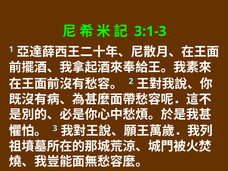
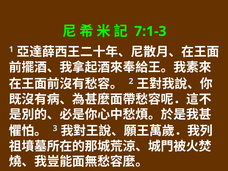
3:1-3: 3:1-3 -> 7:1-3
